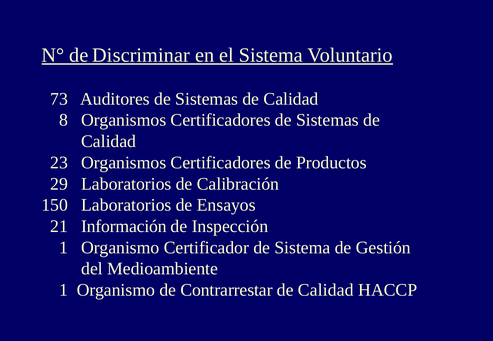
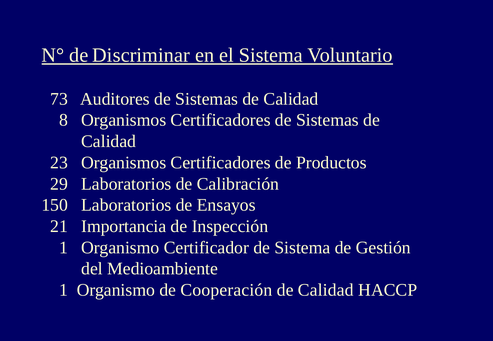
Información: Información -> Importancia
Contrarrestar: Contrarrestar -> Cooperación
